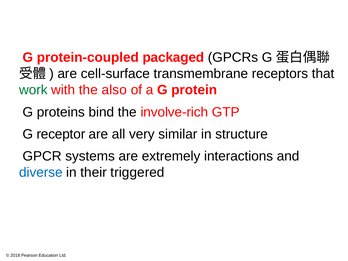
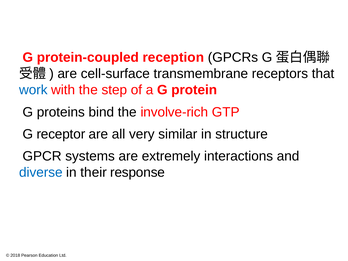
packaged: packaged -> reception
work colour: green -> blue
also: also -> step
triggered: triggered -> response
